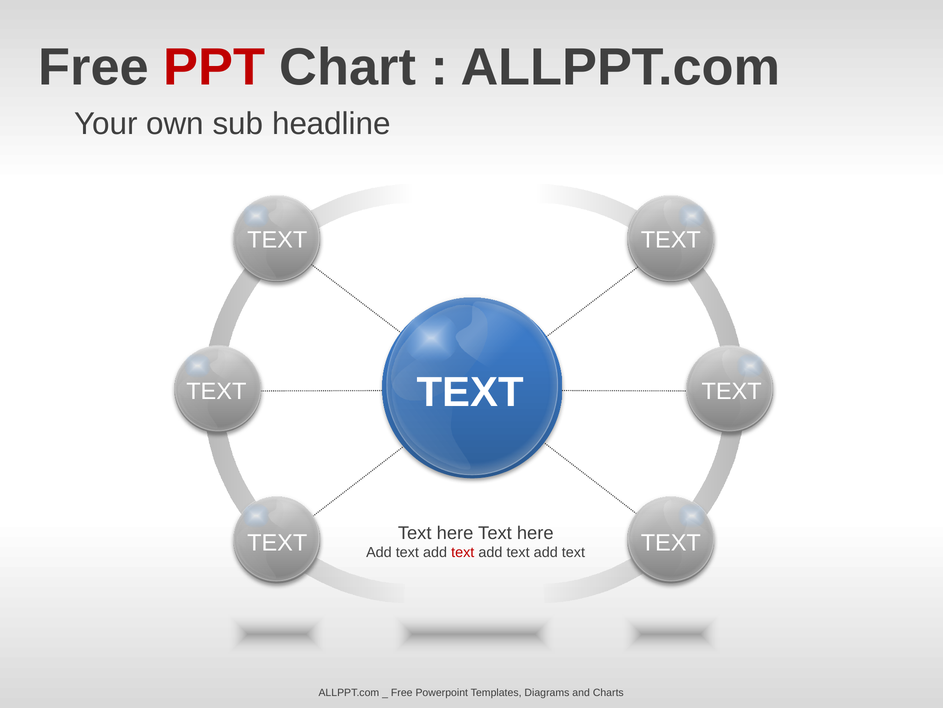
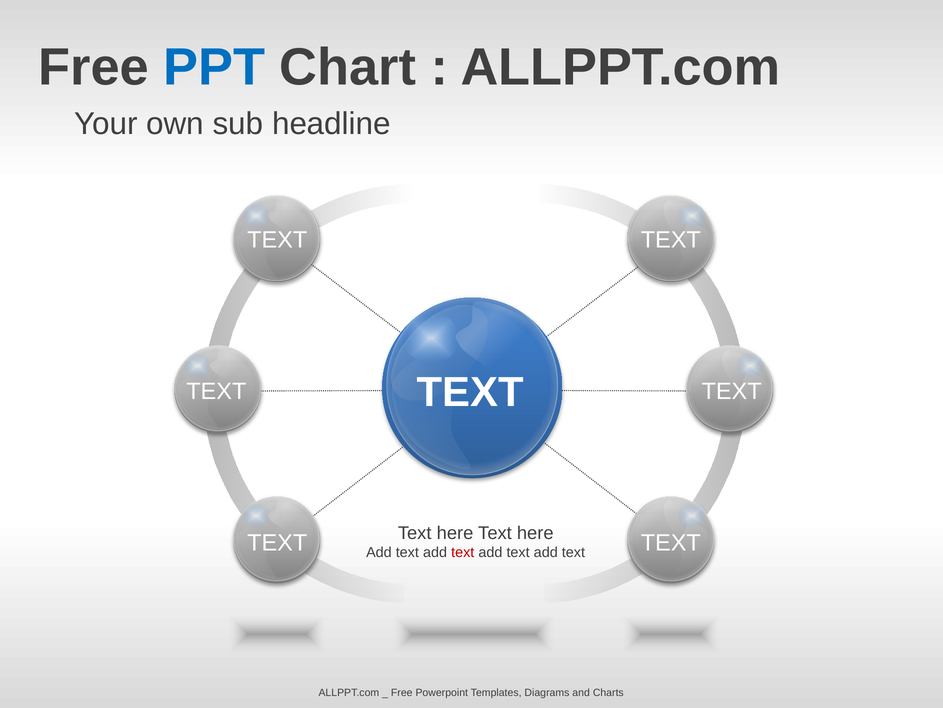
PPT colour: red -> blue
